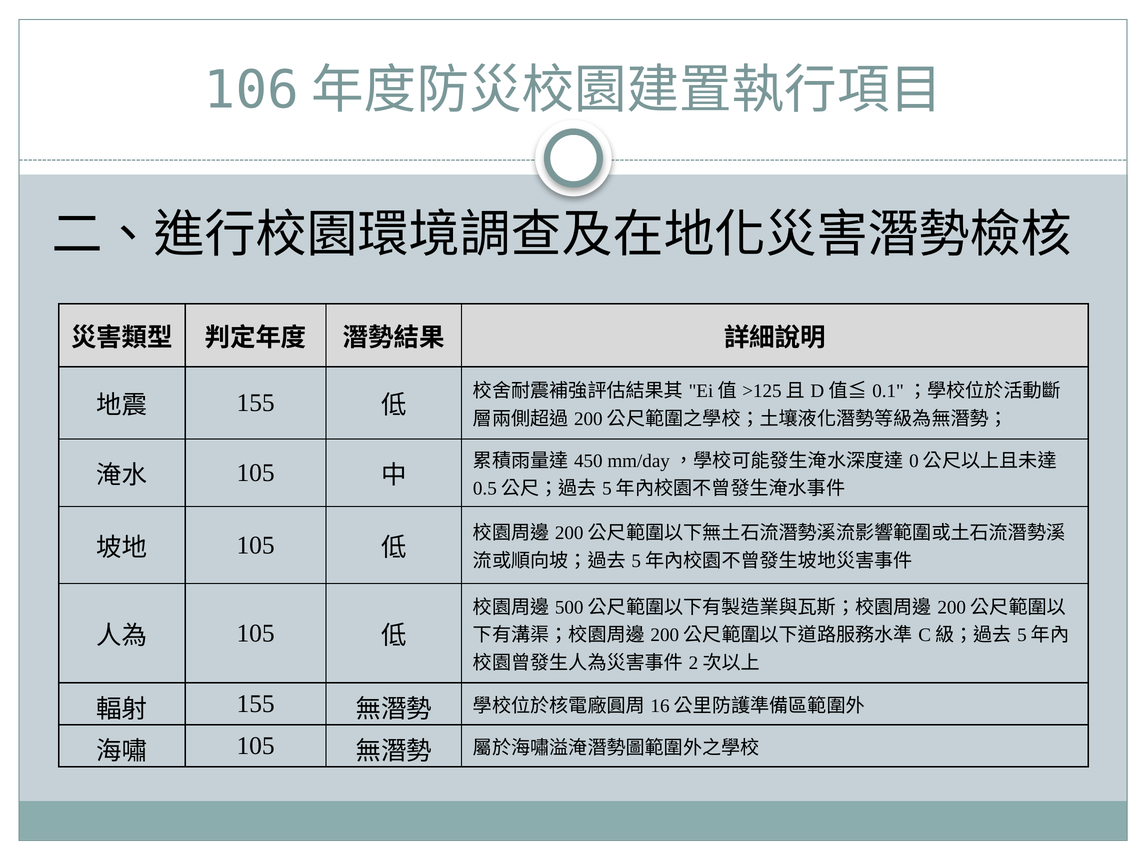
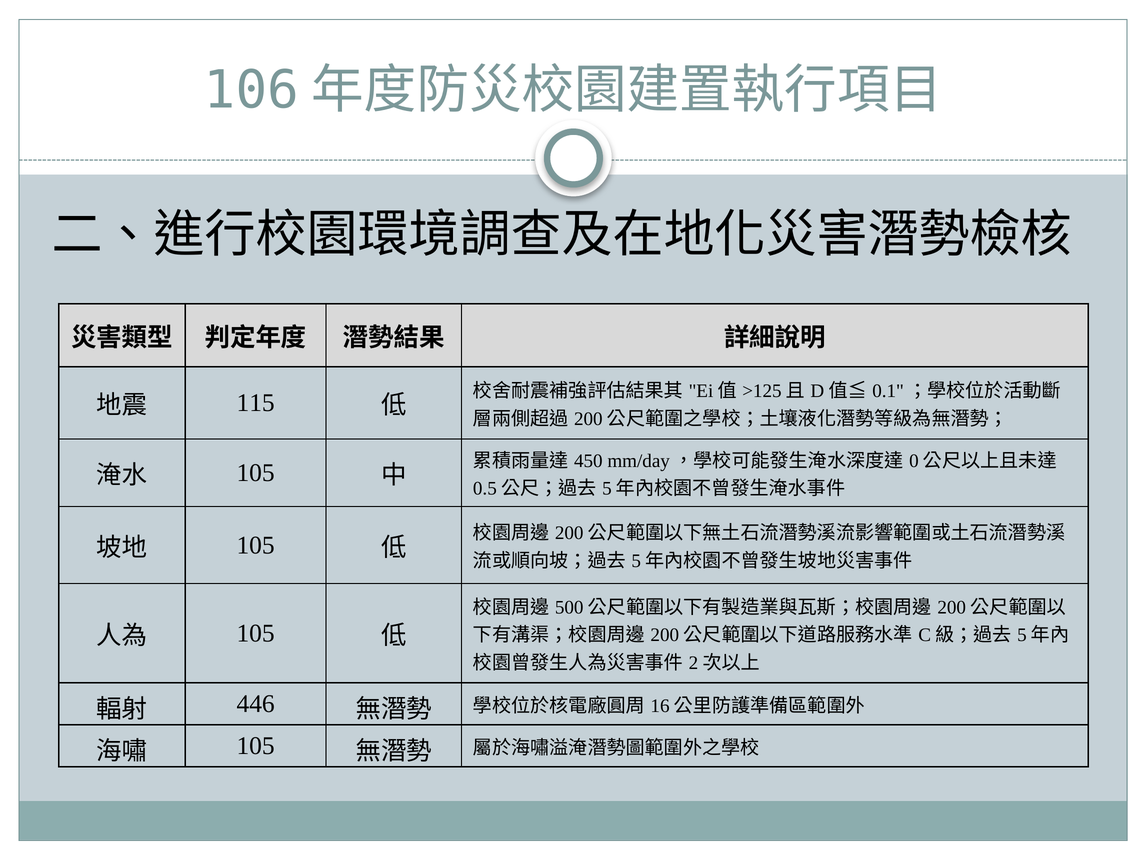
155 at (256, 403): 155 -> 115
155 at (256, 704): 155 -> 446
